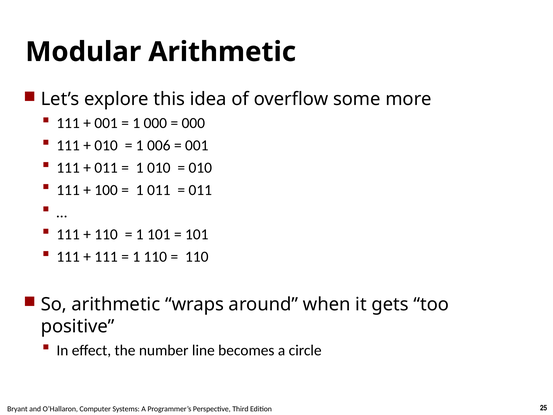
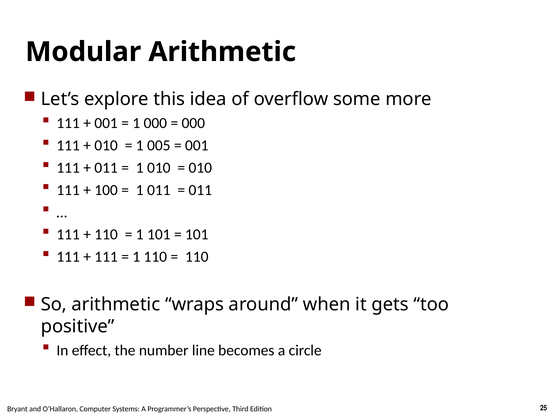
006: 006 -> 005
